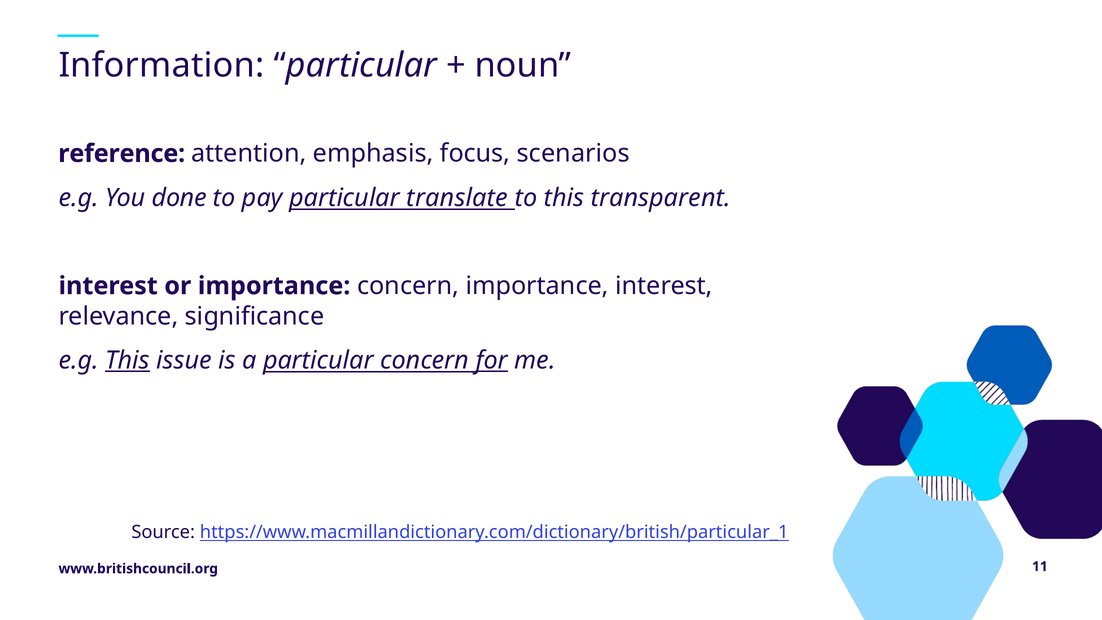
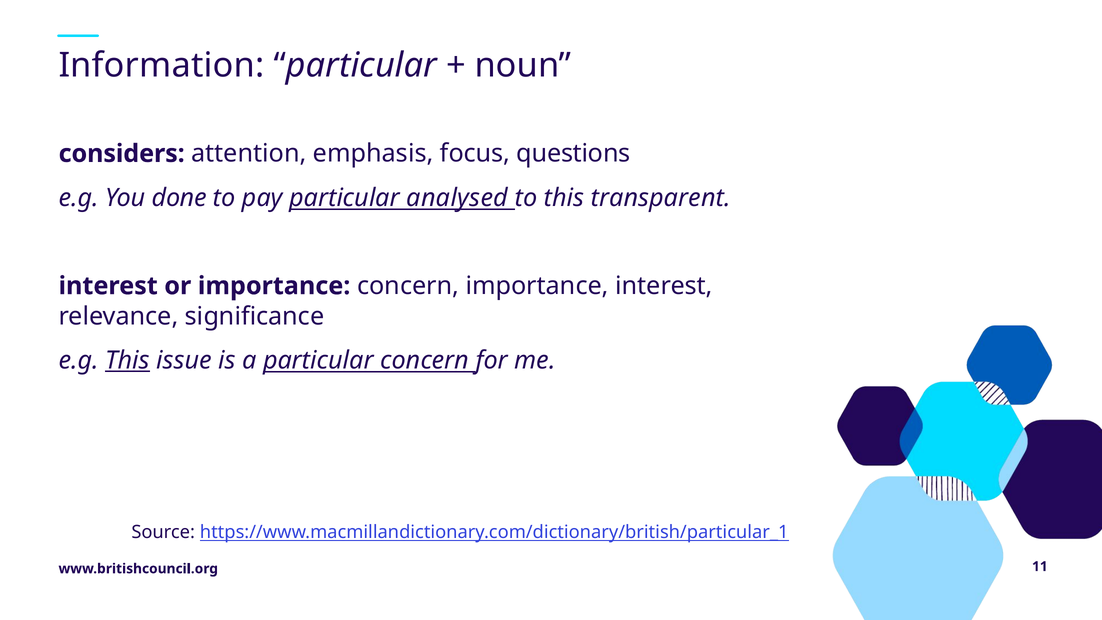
reference: reference -> considers
scenarios: scenarios -> questions
translate: translate -> analysed
for underline: present -> none
